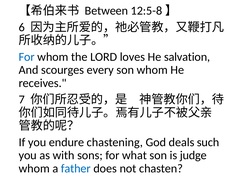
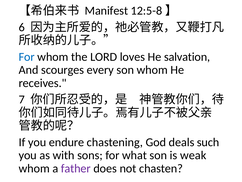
Between: Between -> Manifest
judge: judge -> weak
father colour: blue -> purple
